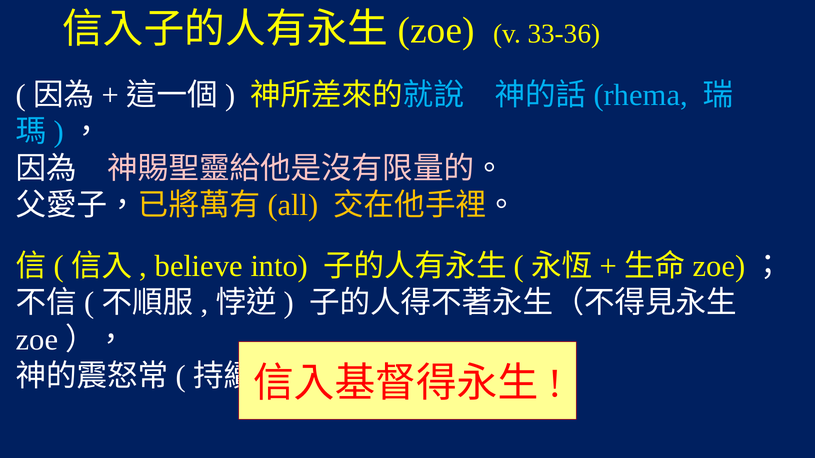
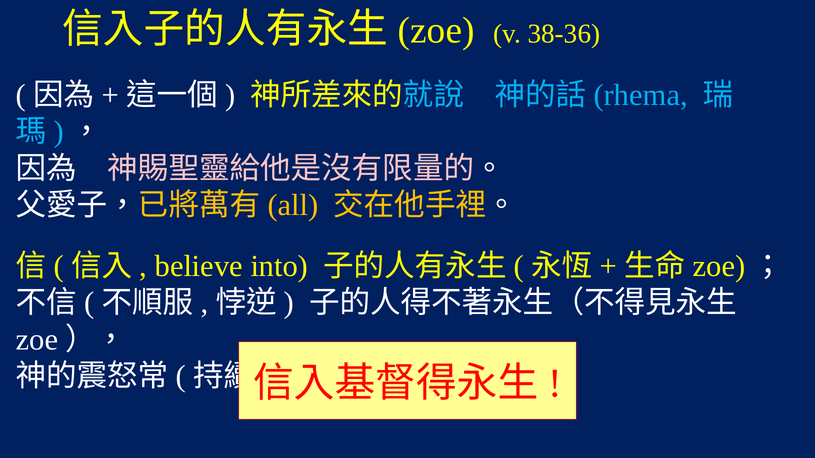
33-36: 33-36 -> 38-36
